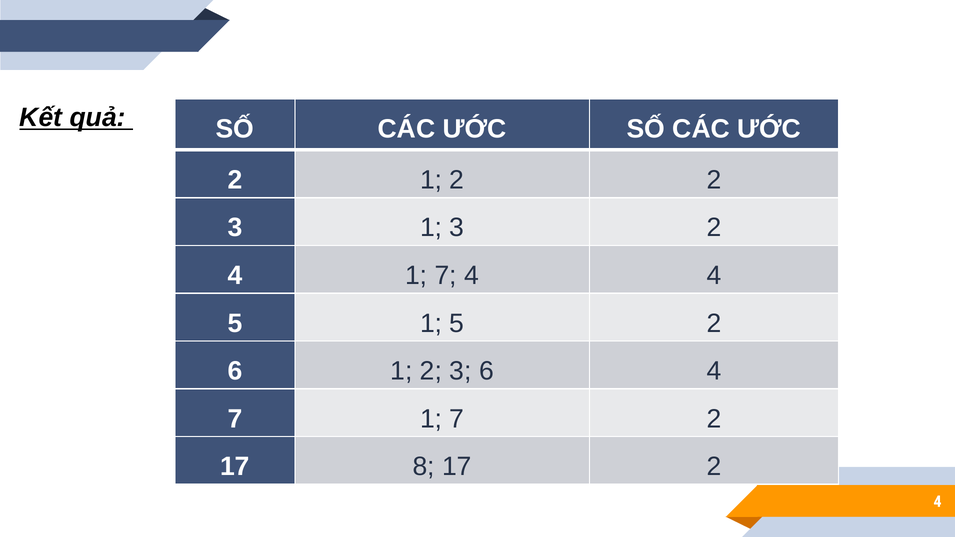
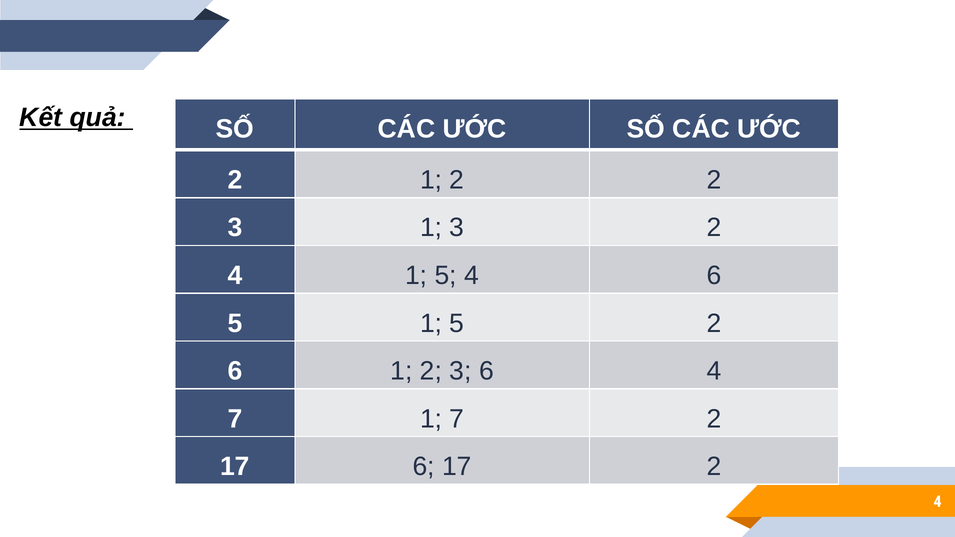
4 1 7: 7 -> 5
4 4: 4 -> 6
17 8: 8 -> 6
